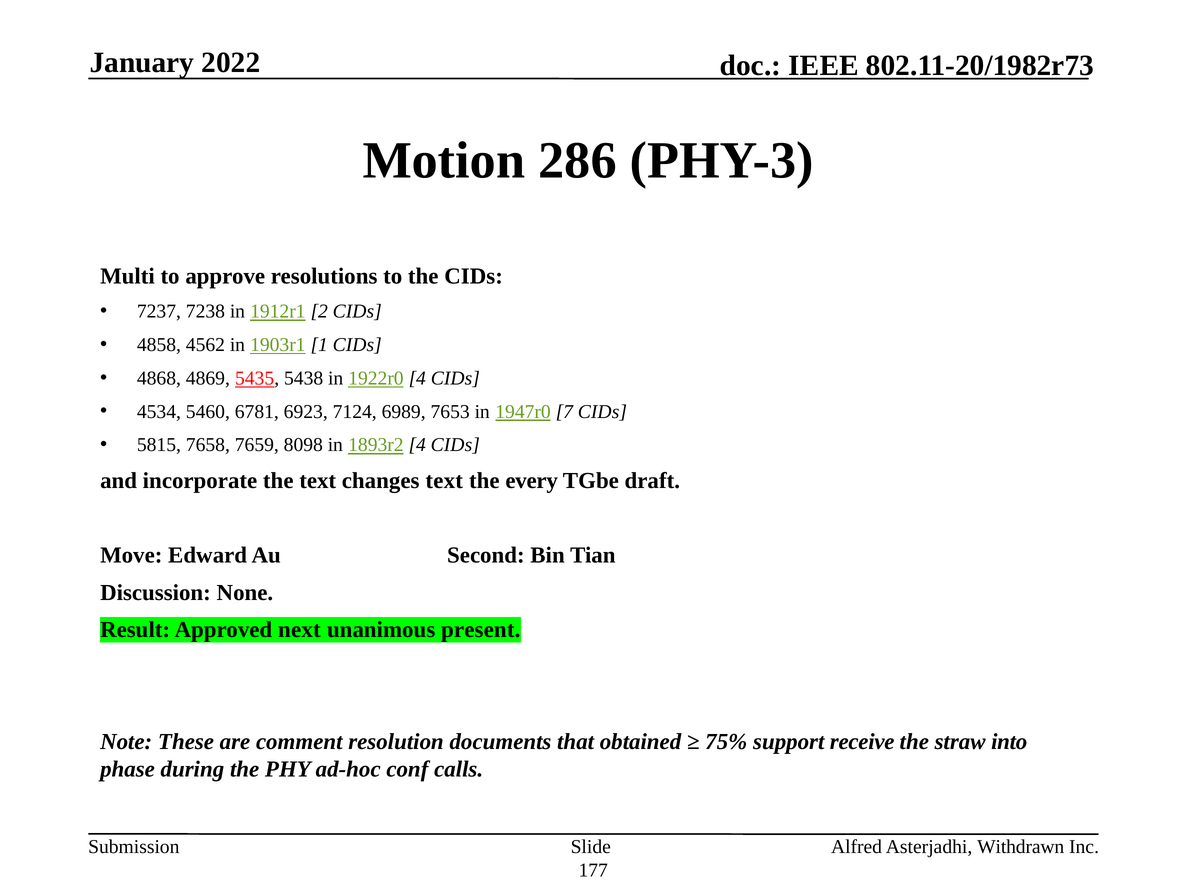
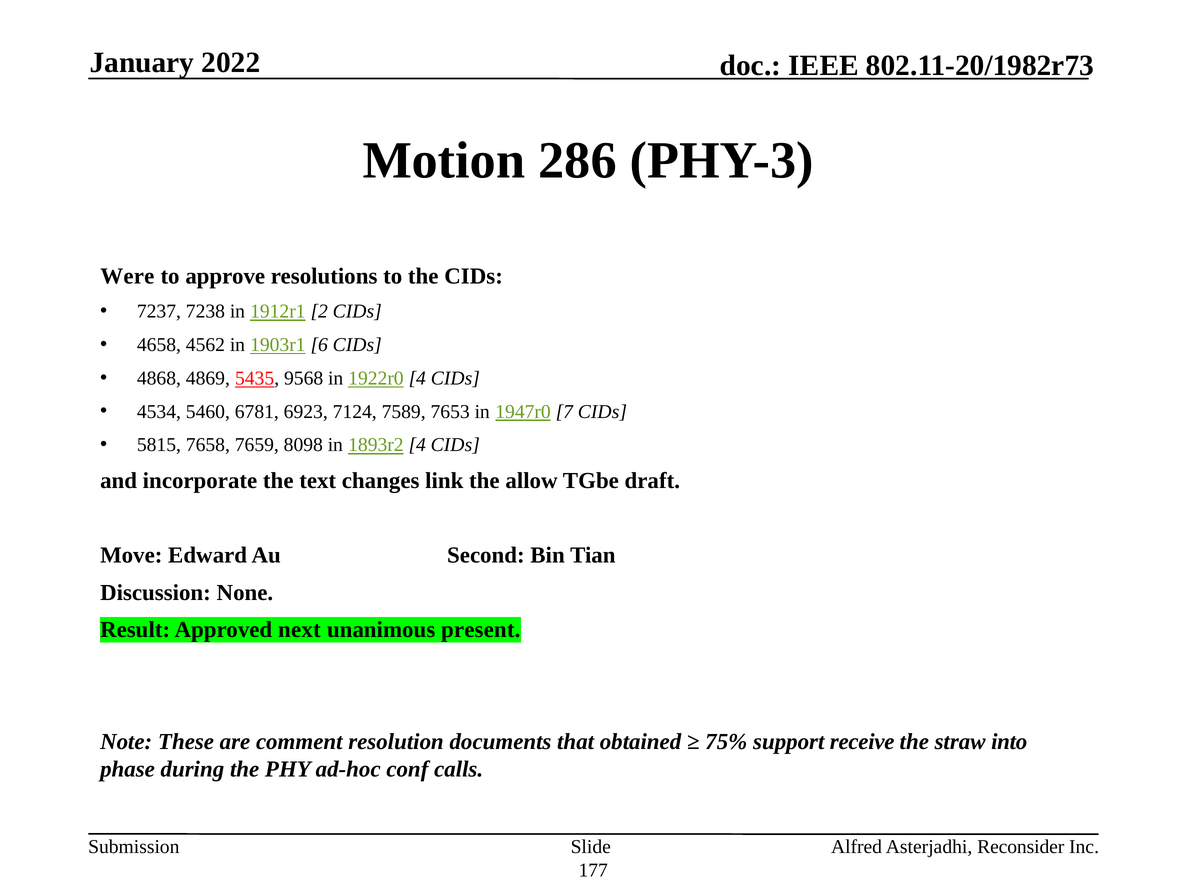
Multi: Multi -> Were
4858: 4858 -> 4658
1: 1 -> 6
5438: 5438 -> 9568
6989: 6989 -> 7589
changes text: text -> link
every: every -> allow
Withdrawn: Withdrawn -> Reconsider
